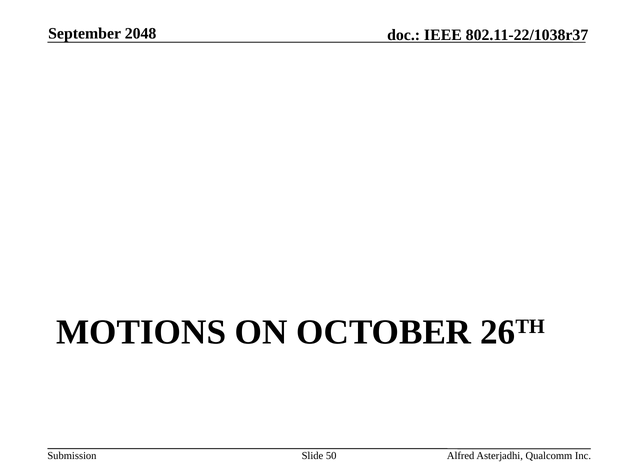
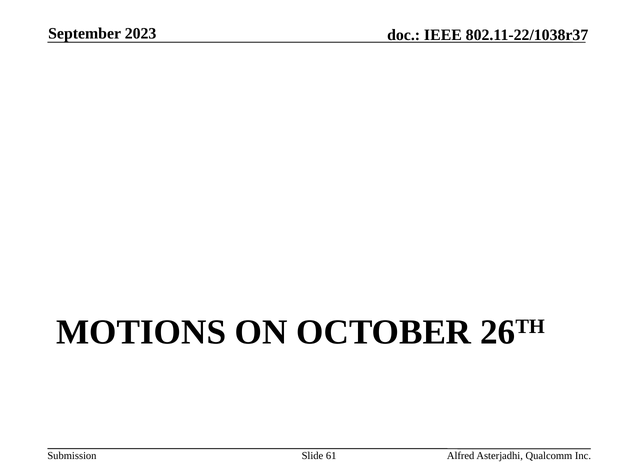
2048: 2048 -> 2023
50: 50 -> 61
